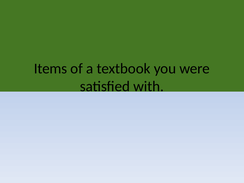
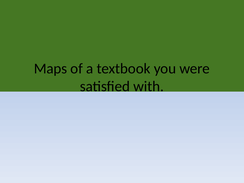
Items: Items -> Maps
